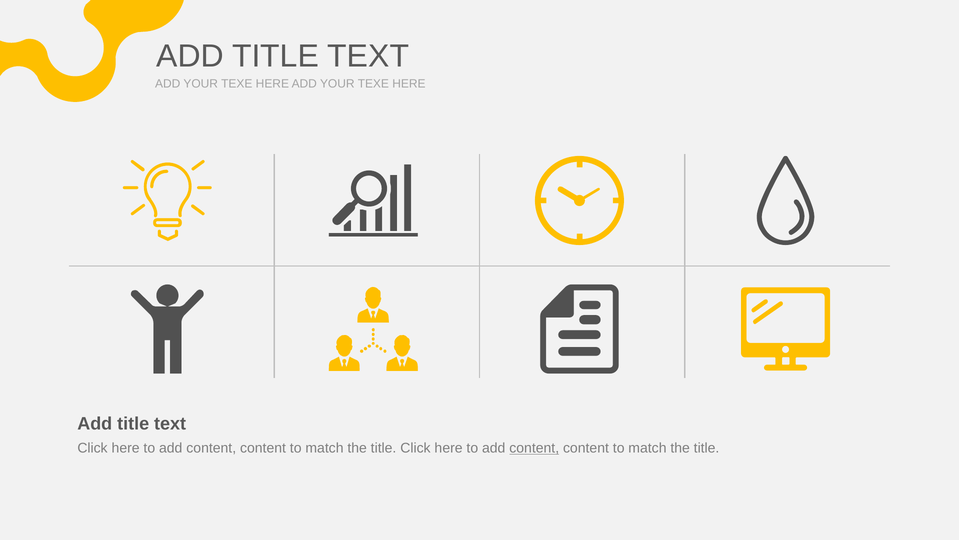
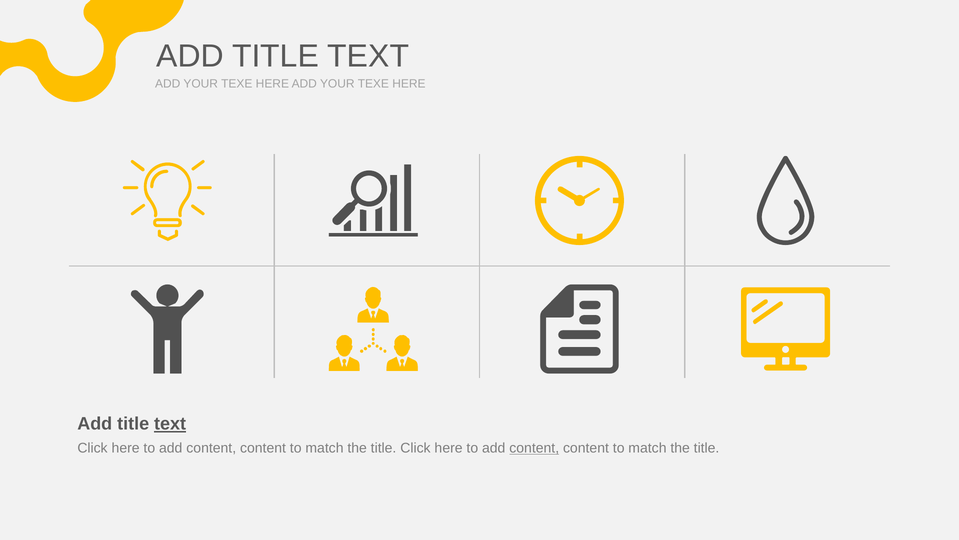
text at (170, 424) underline: none -> present
